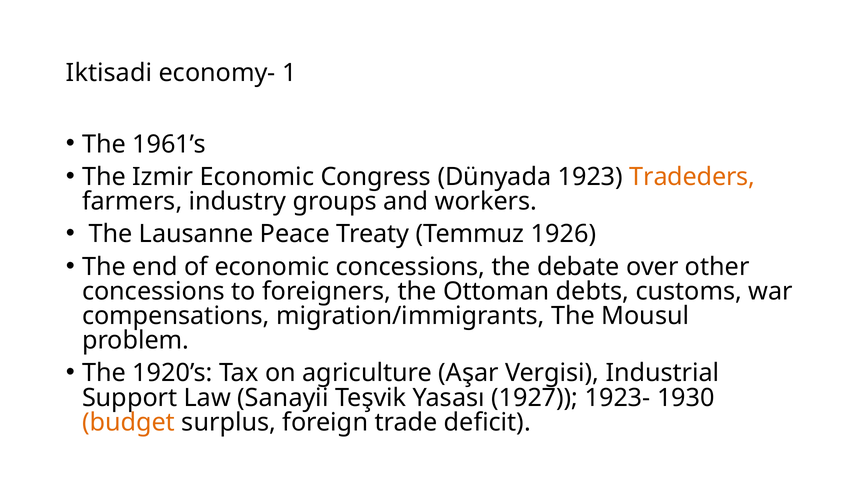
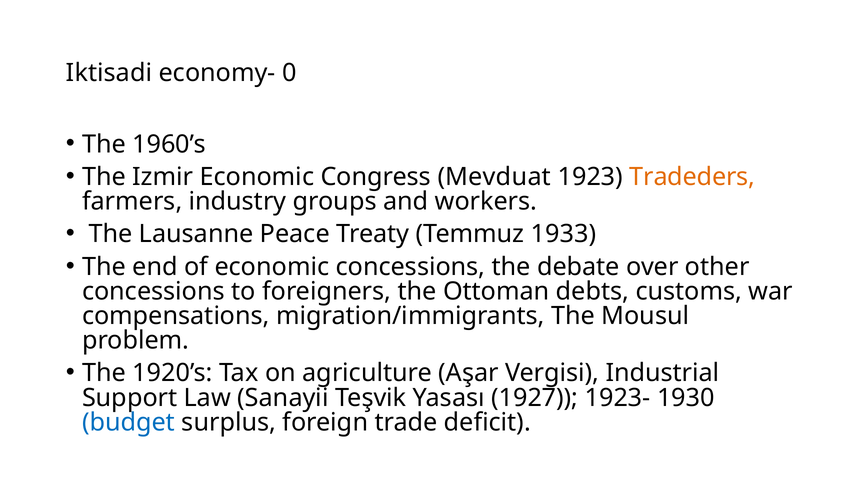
1: 1 -> 0
1961’s: 1961’s -> 1960’s
Dünyada: Dünyada -> Mevduat
1926: 1926 -> 1933
budget colour: orange -> blue
